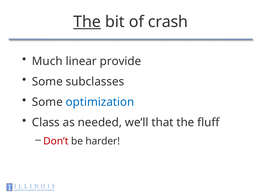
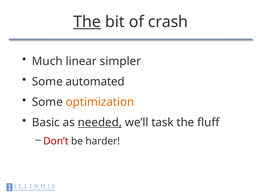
provide: provide -> simpler
subclasses: subclasses -> automated
optimization colour: blue -> orange
Class: Class -> Basic
needed underline: none -> present
that: that -> task
